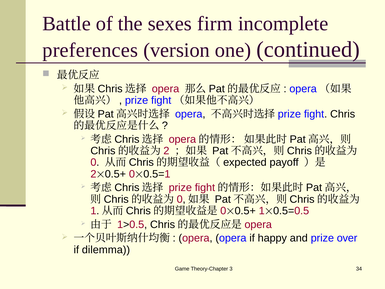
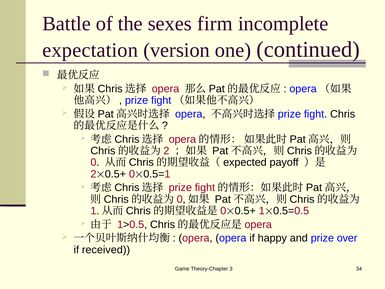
preferences: preferences -> expectation
dilemma: dilemma -> received
